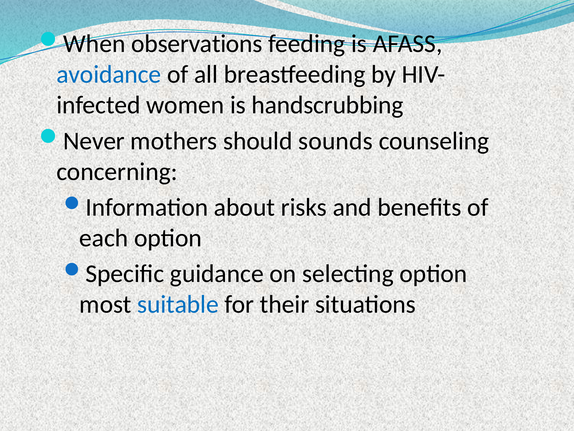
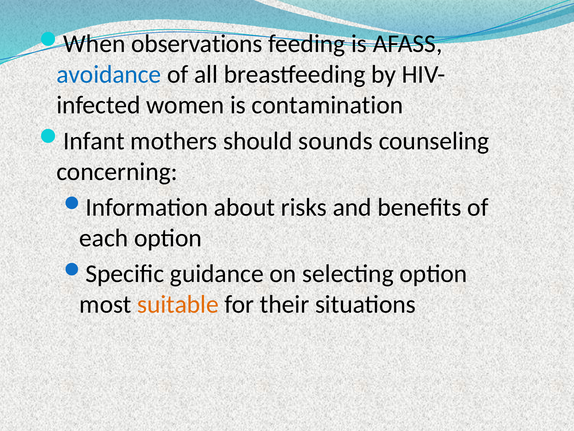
handscrubbing: handscrubbing -> contamination
Never: Never -> Infant
suitable colour: blue -> orange
